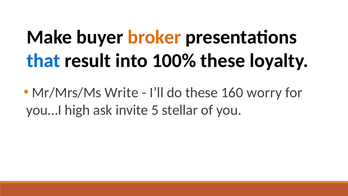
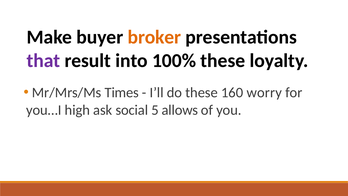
that colour: blue -> purple
Write: Write -> Times
invite: invite -> social
stellar: stellar -> allows
